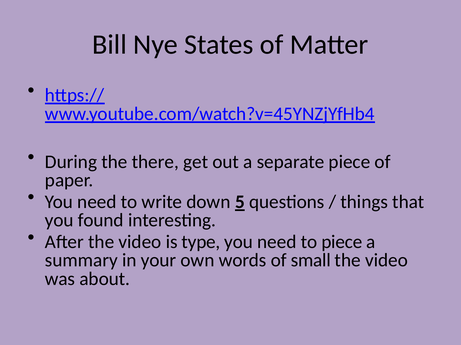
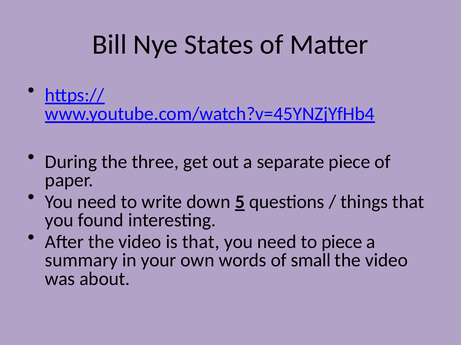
there: there -> three
is type: type -> that
